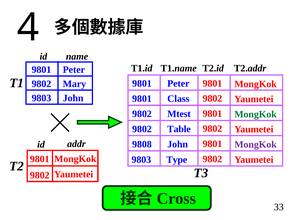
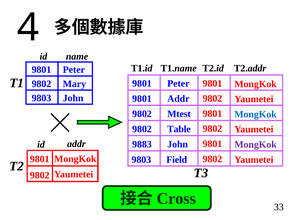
9801 Class: Class -> Addr
MongKok at (256, 114) colour: green -> blue
9808: 9808 -> 9883
Type: Type -> Field
